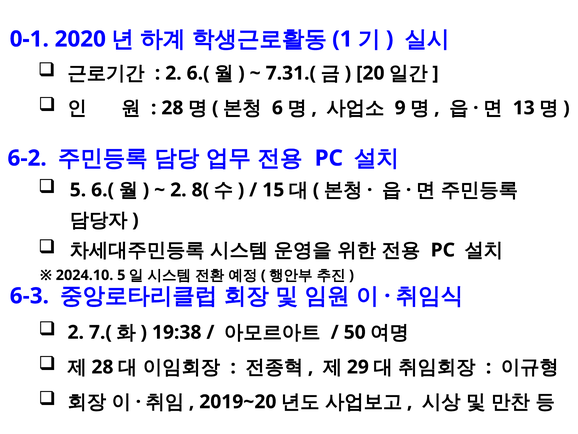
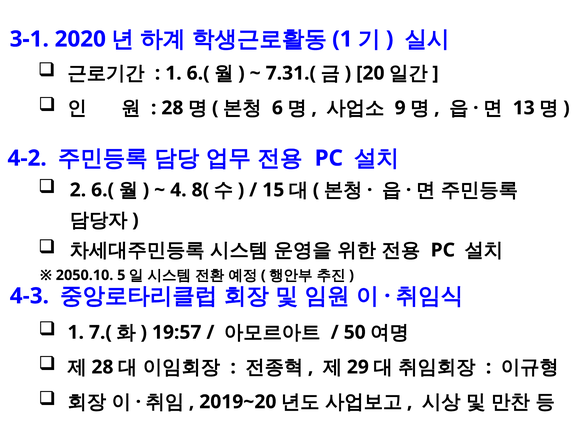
0-1: 0-1 -> 3-1
2 at (173, 73): 2 -> 1
6-2: 6-2 -> 4-2
5 at (78, 190): 5 -> 2
2 at (178, 190): 2 -> 4
2024.10: 2024.10 -> 2050.10
6-3: 6-3 -> 4-3
2 at (76, 332): 2 -> 1
19:38: 19:38 -> 19:57
